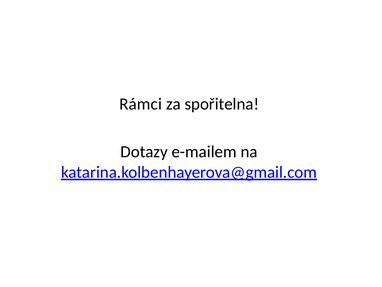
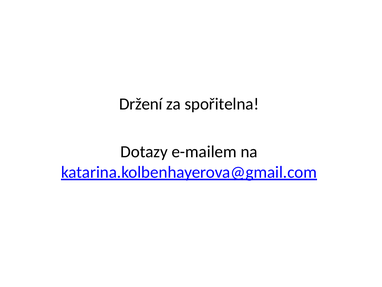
Rámci: Rámci -> Držení
